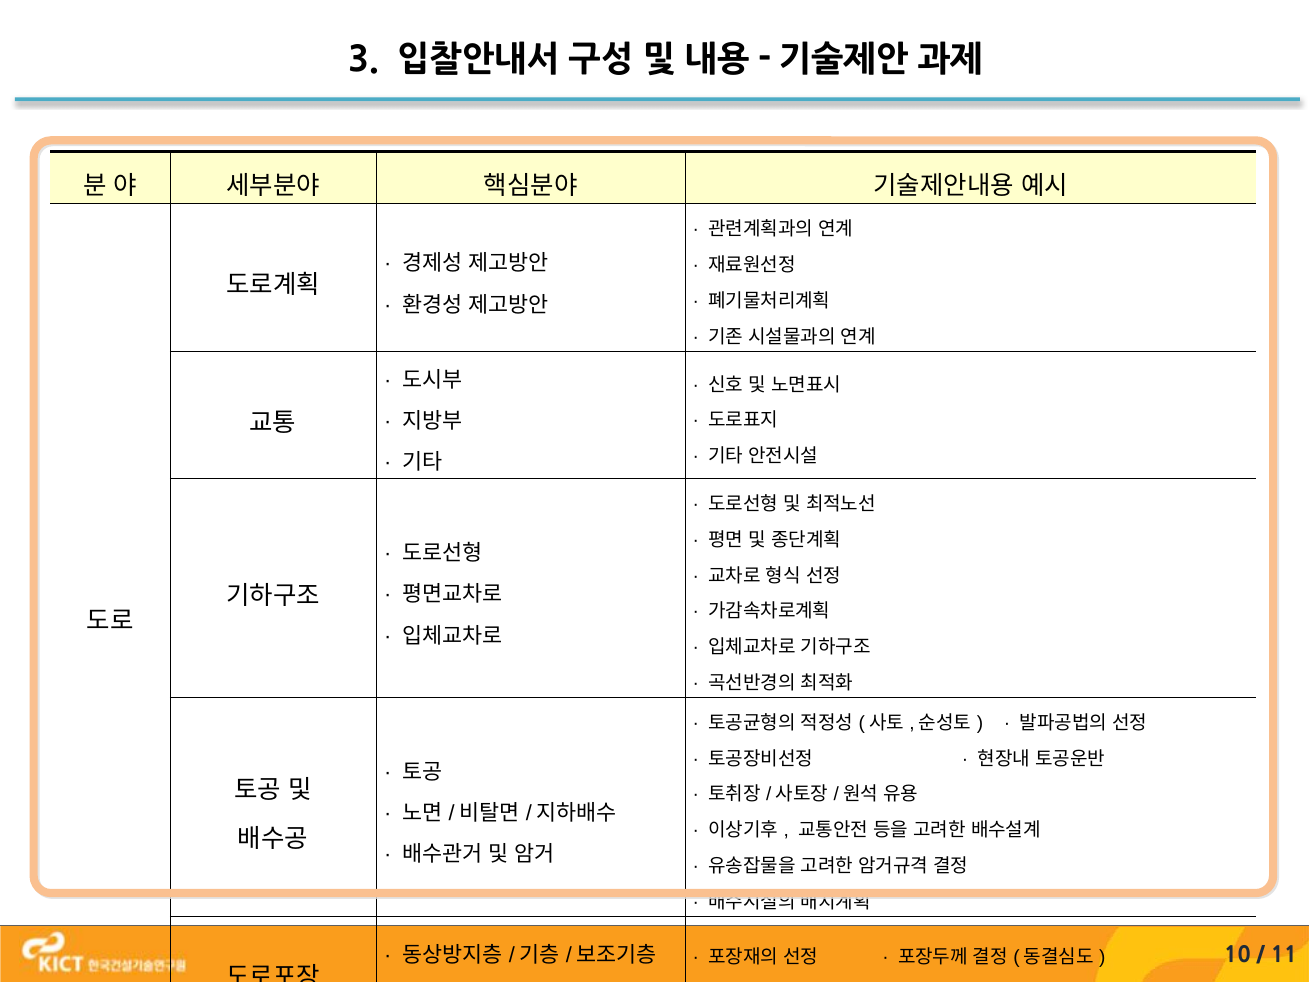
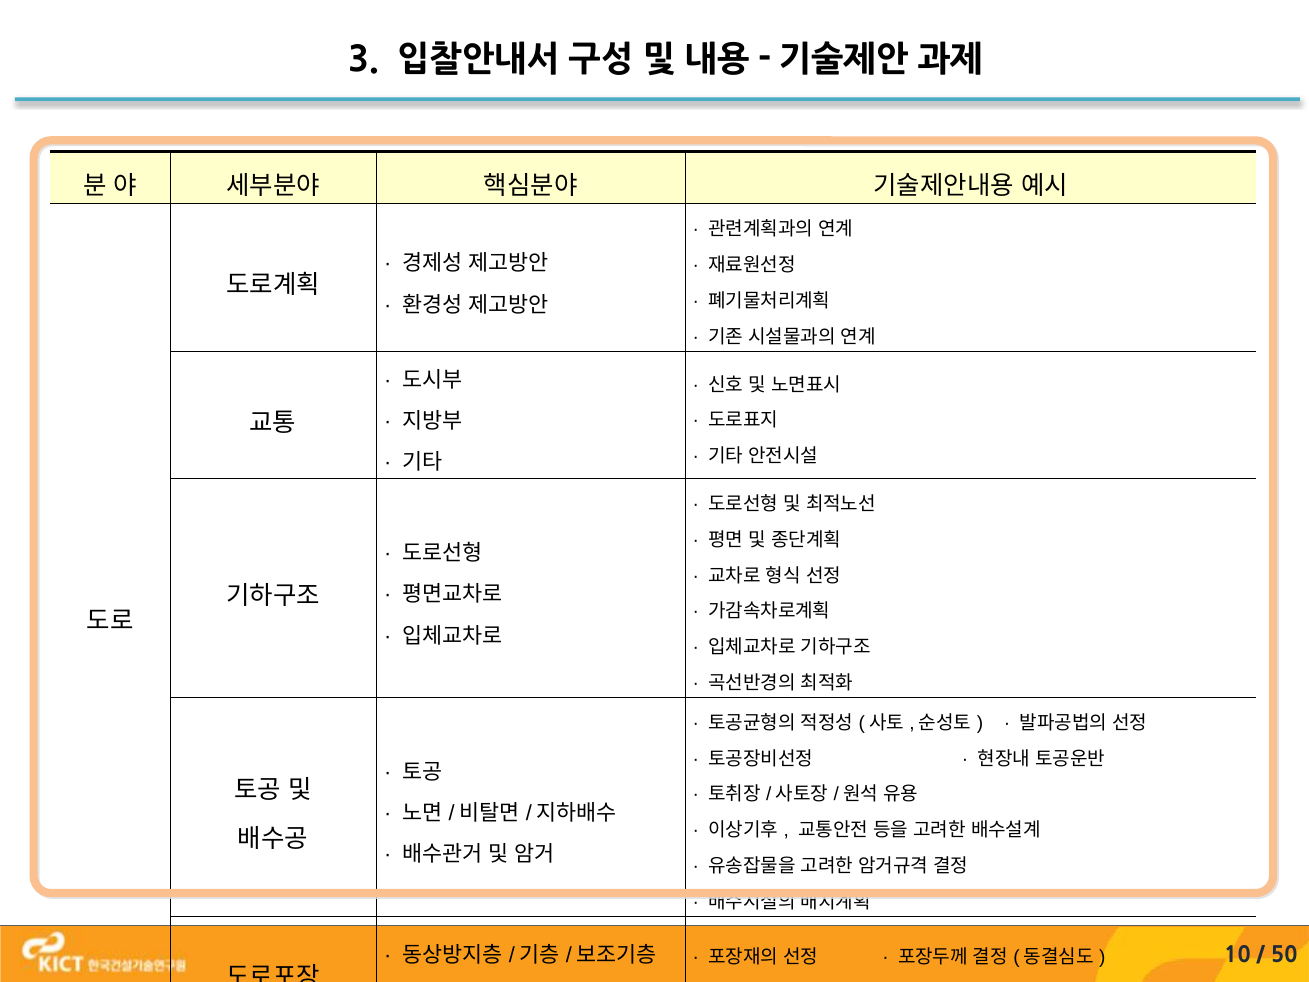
11: 11 -> 50
